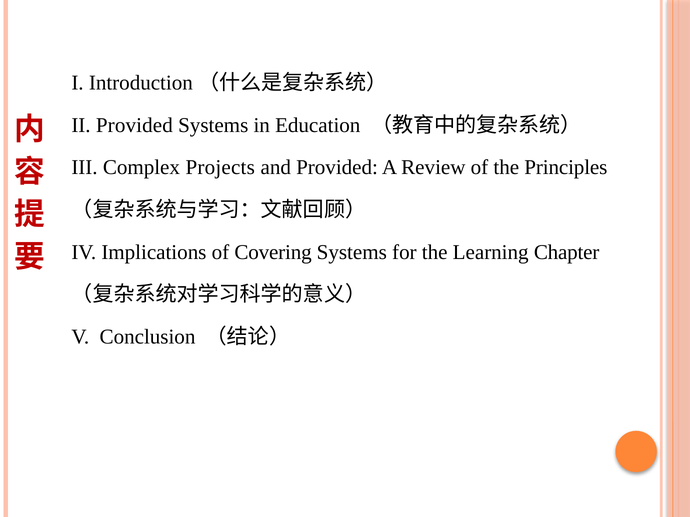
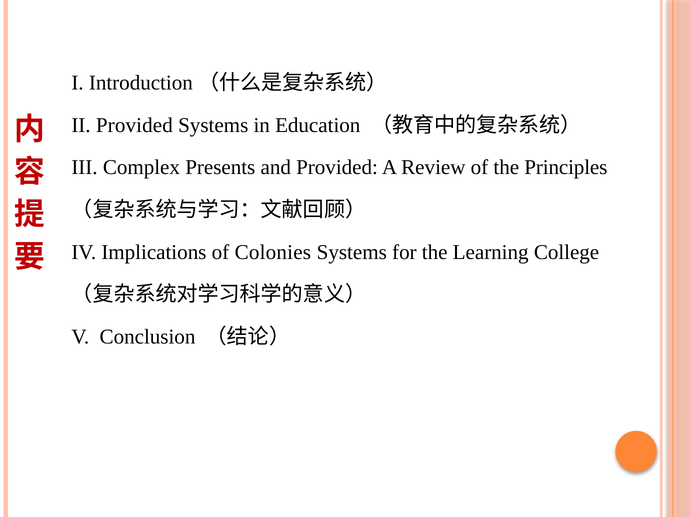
Projects: Projects -> Presents
Covering: Covering -> Colonies
Chapter: Chapter -> College
